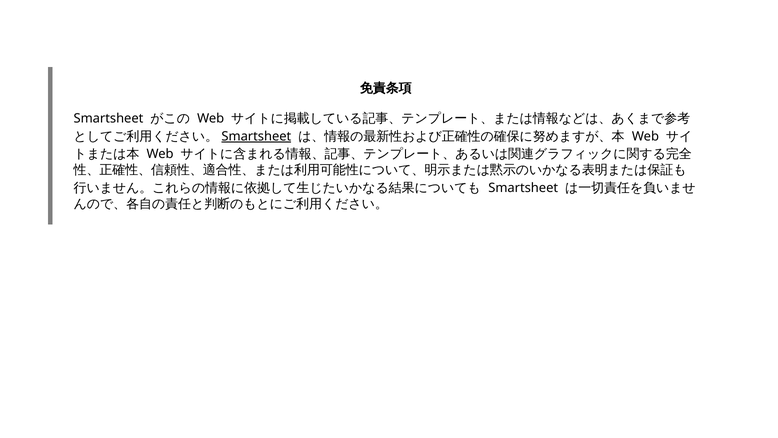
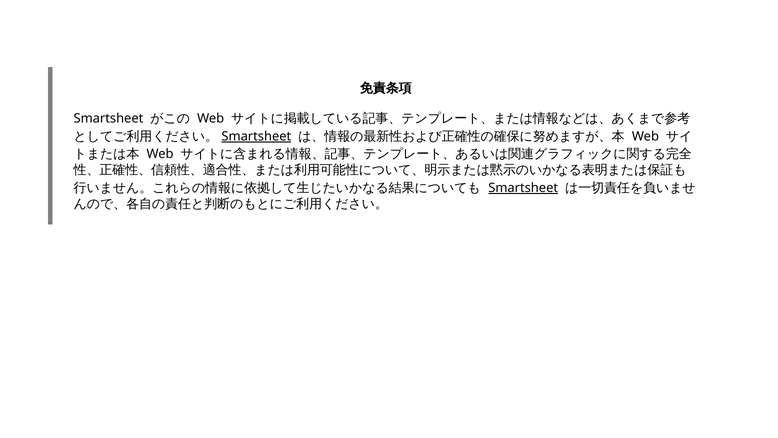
Smartsheet at (523, 188) underline: none -> present
